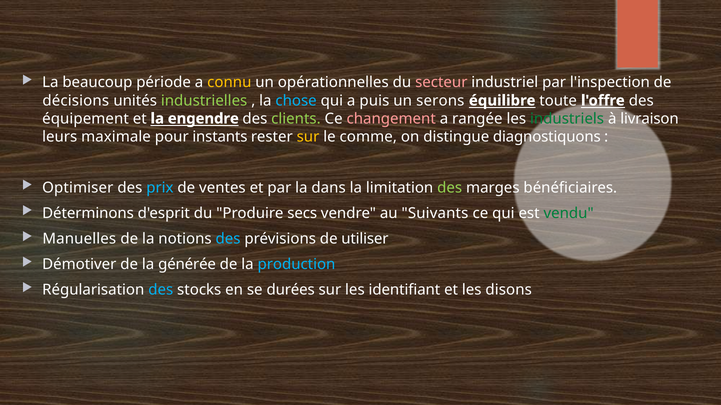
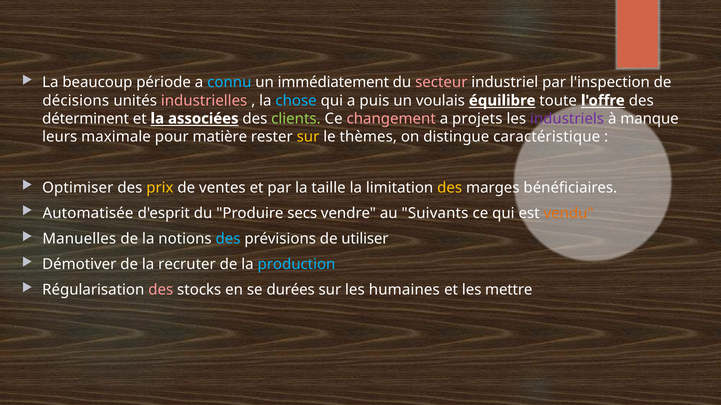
connu colour: yellow -> light blue
opérationnelles: opérationnelles -> immédiatement
industrielles colour: light green -> pink
serons: serons -> voulais
équipement: équipement -> déterminent
engendre: engendre -> associées
rangée: rangée -> projets
industriels colour: green -> purple
livraison: livraison -> manque
instants: instants -> matière
comme: comme -> thèmes
diagnostiquons: diagnostiquons -> caractéristique
prix colour: light blue -> yellow
dans: dans -> taille
des at (450, 188) colour: light green -> yellow
Déterminons: Déterminons -> Automatisée
vendu colour: green -> orange
générée: générée -> recruter
des at (161, 290) colour: light blue -> pink
identifiant: identifiant -> humaines
disons: disons -> mettre
